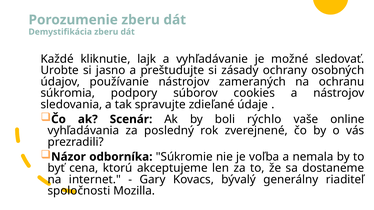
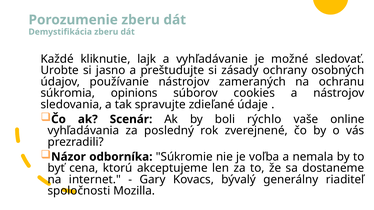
podpory: podpory -> opinions
